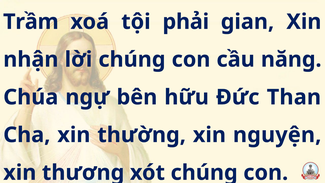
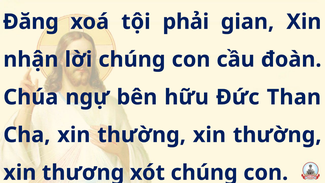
Trầm: Trầm -> Đăng
năng: năng -> đoàn
nguyện at (277, 135): nguyện -> thường
